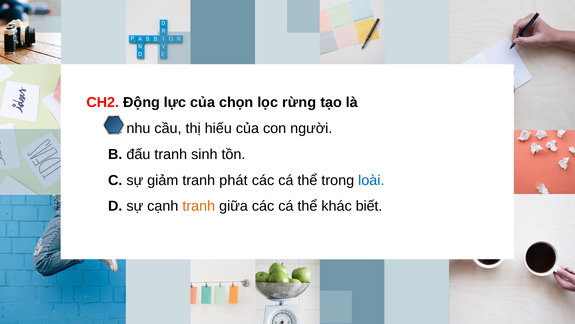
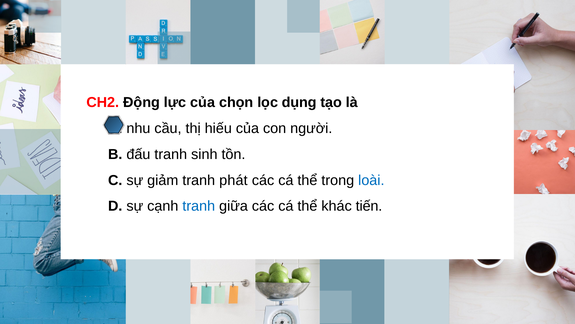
rừng: rừng -> dụng
tranh at (199, 206) colour: orange -> blue
biết: biết -> tiến
